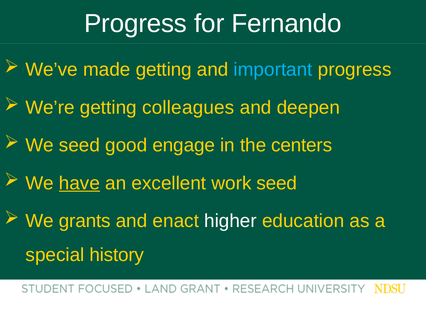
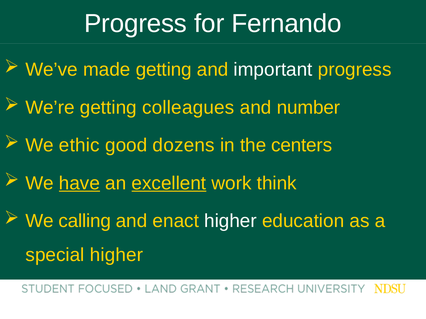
important colour: light blue -> white
deepen: deepen -> number
We seed: seed -> ethic
engage: engage -> dozens
excellent underline: none -> present
work seed: seed -> think
grants: grants -> calling
special history: history -> higher
